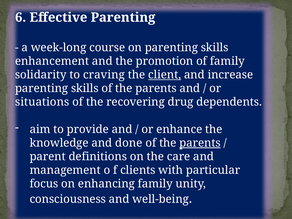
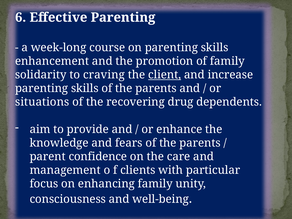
done: done -> fears
parents at (200, 143) underline: present -> none
definitions: definitions -> confidence
